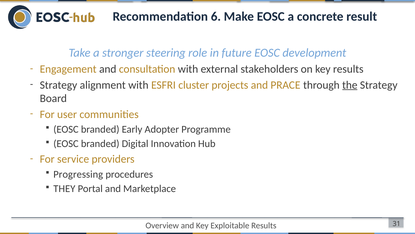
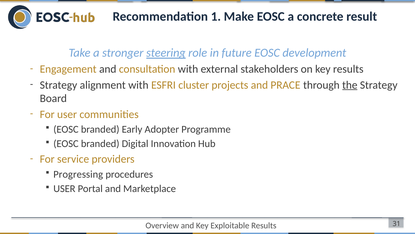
6: 6 -> 1
steering underline: none -> present
THEY at (64, 188): THEY -> USER
